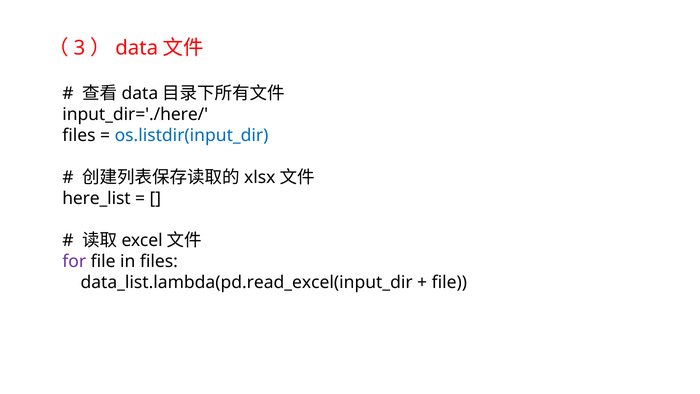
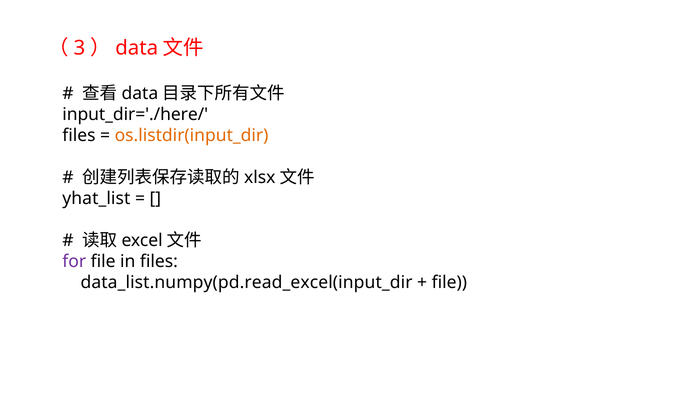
os.listdir(input_dir colour: blue -> orange
here_list: here_list -> yhat_list
data_list.lambda(pd.read_excel(input_dir: data_list.lambda(pd.read_excel(input_dir -> data_list.numpy(pd.read_excel(input_dir
